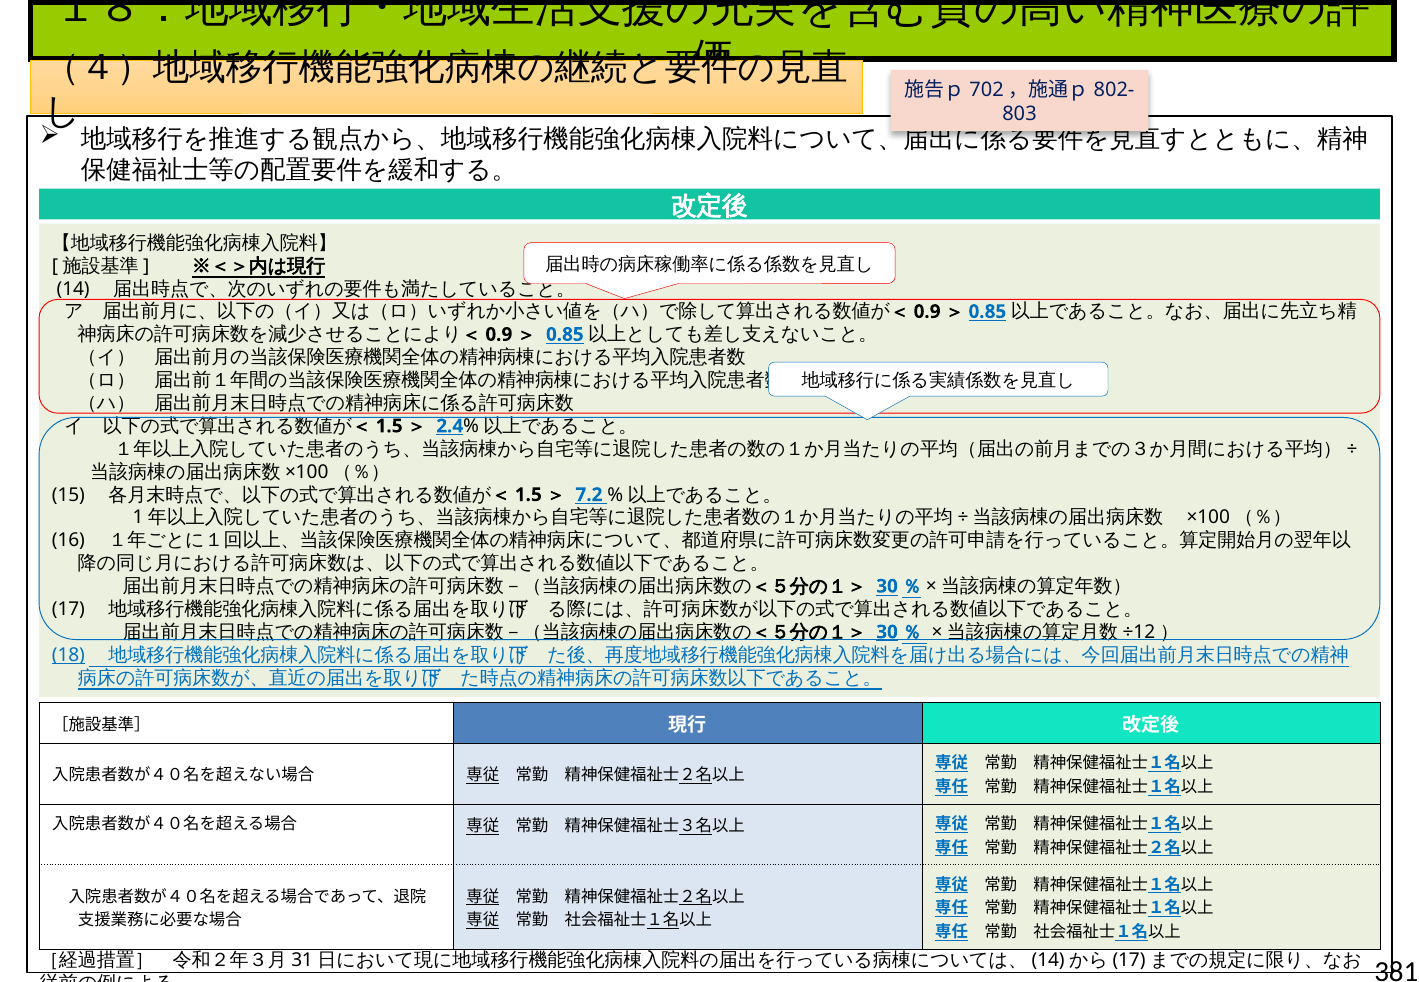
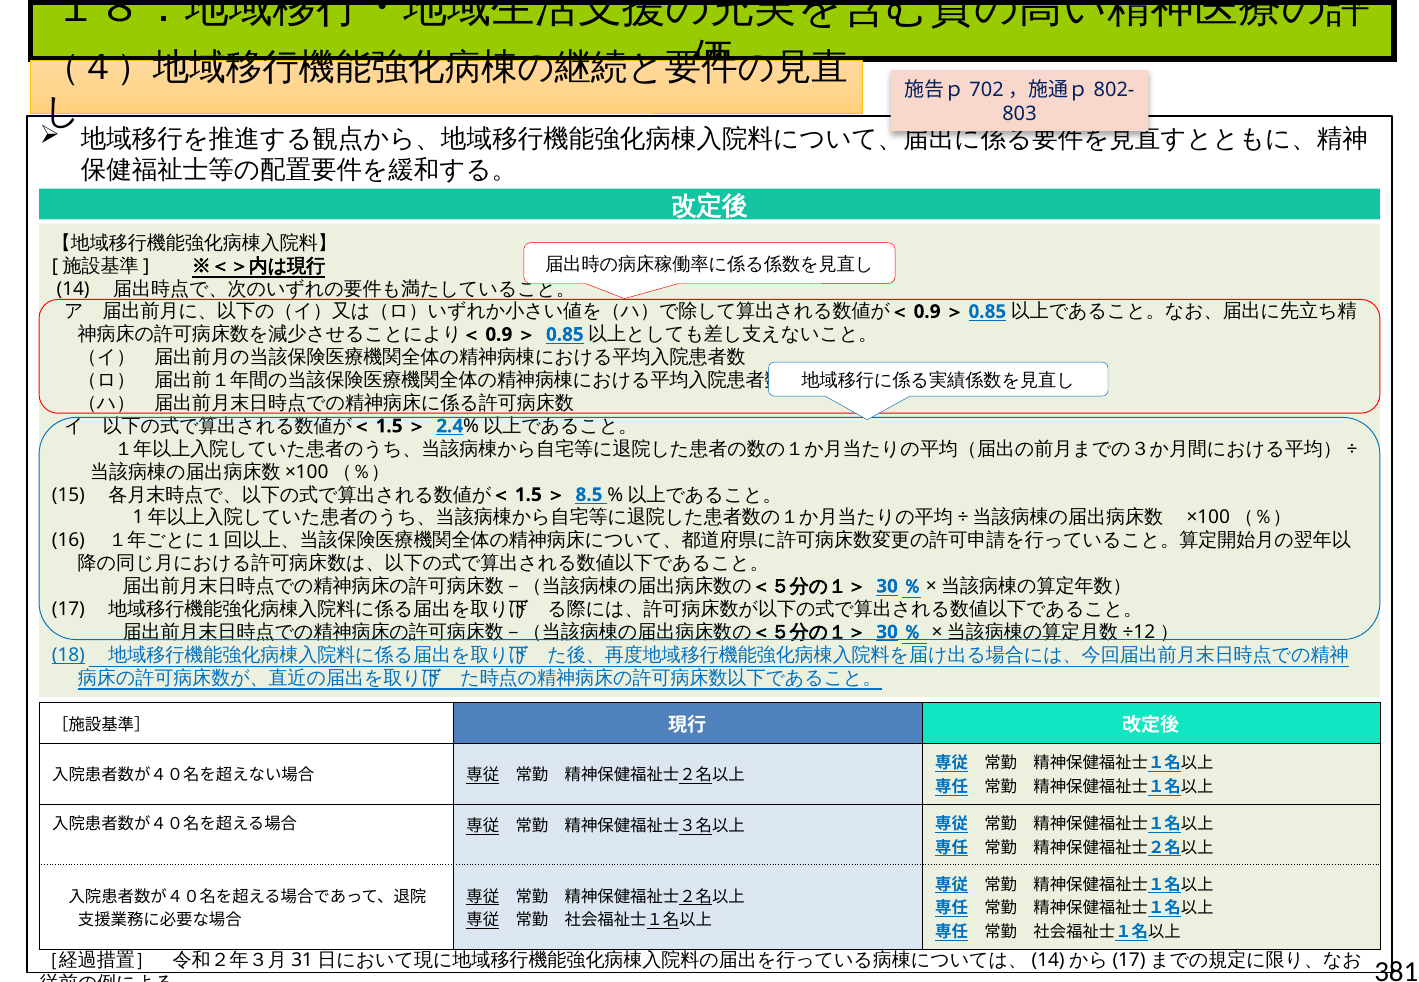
7.2: 7.2 -> 8.5
